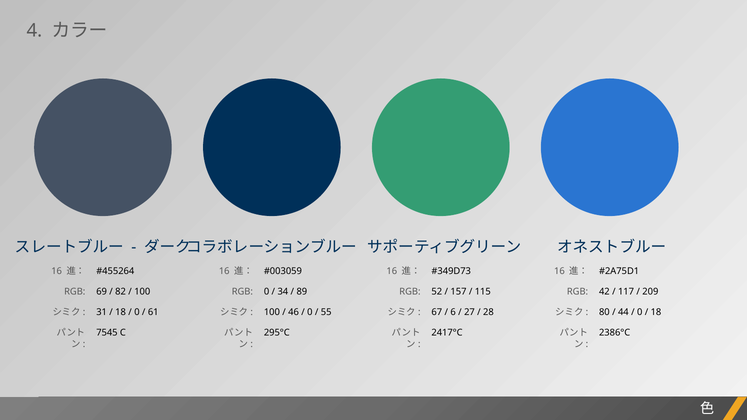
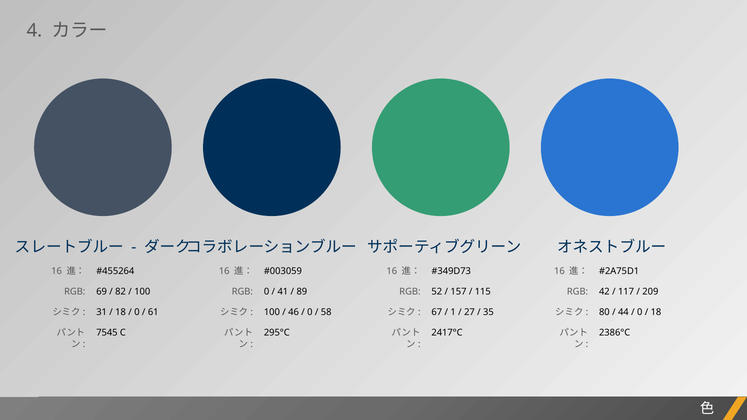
34: 34 -> 41
55: 55 -> 58
6: 6 -> 1
28: 28 -> 35
